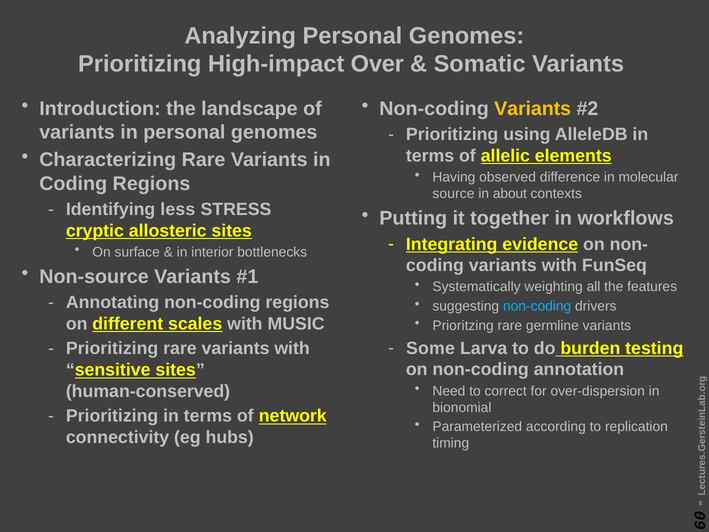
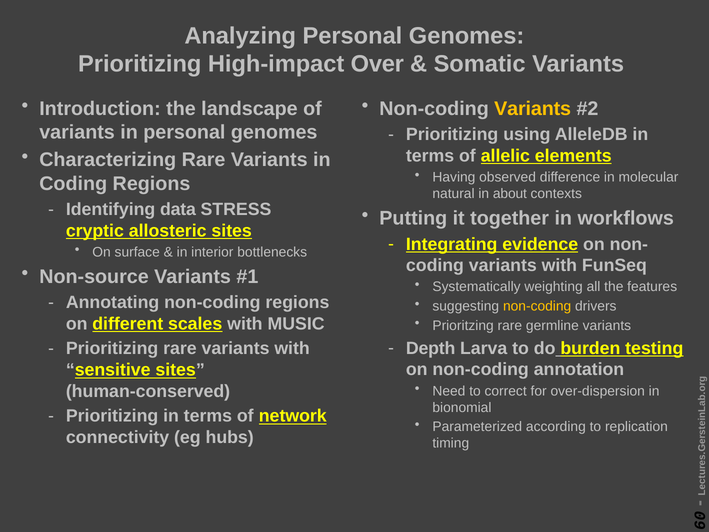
source: source -> natural
less: less -> data
non-coding at (537, 306) colour: light blue -> yellow
Some: Some -> Depth
